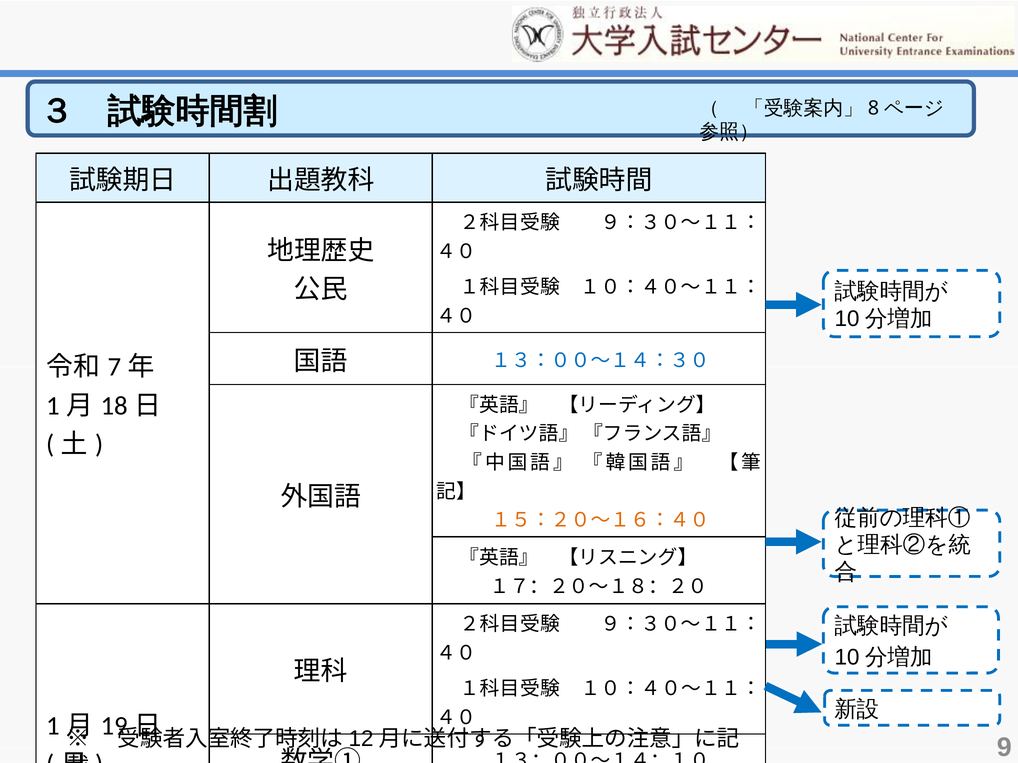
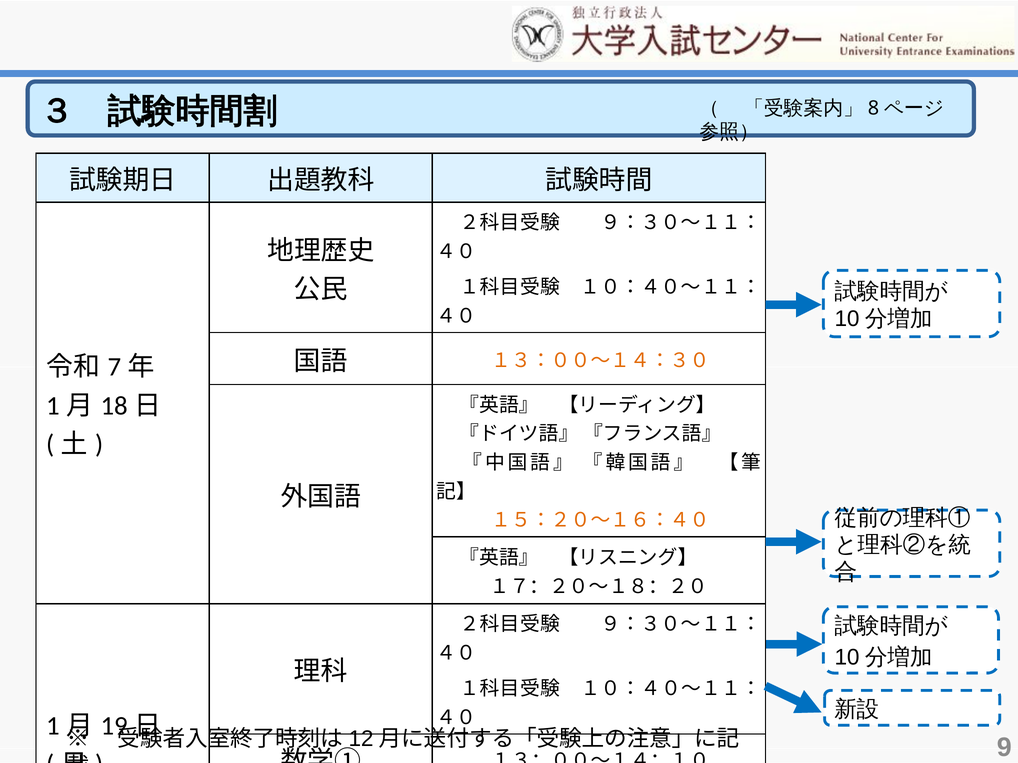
１３：００～１４：３０ colour: blue -> orange
